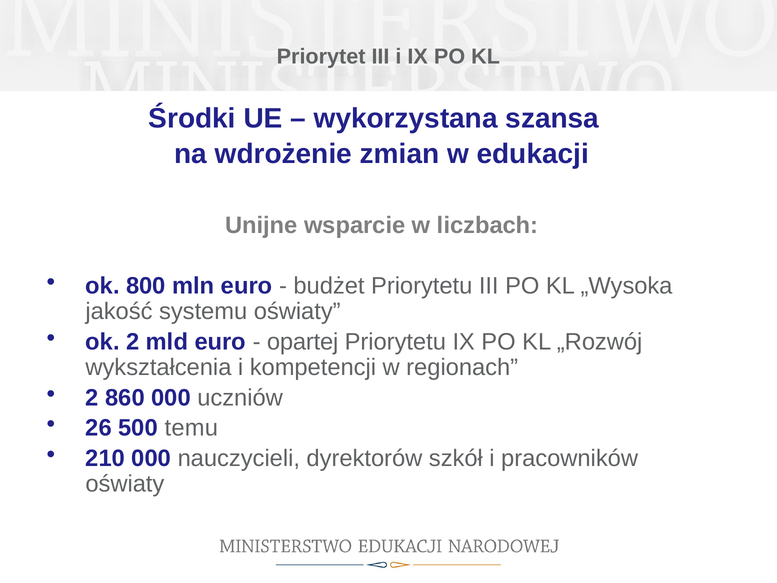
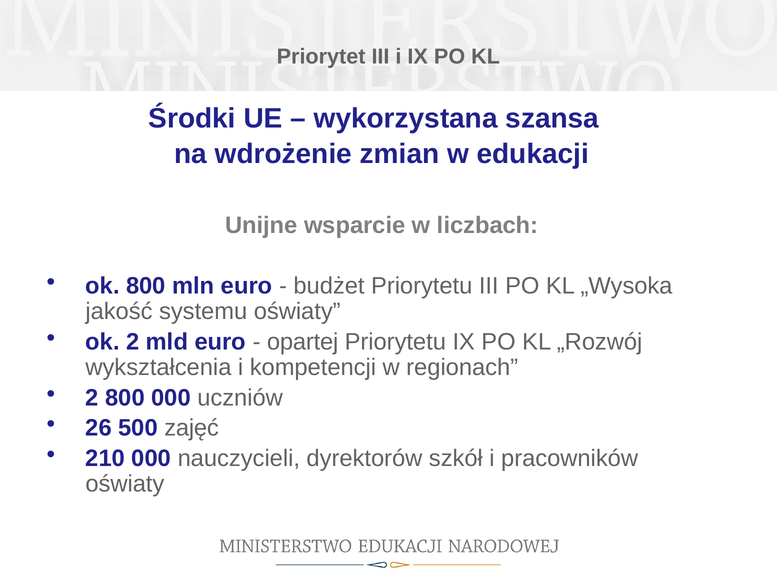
2 860: 860 -> 800
temu: temu -> zajęć
